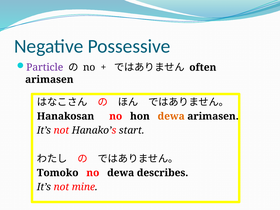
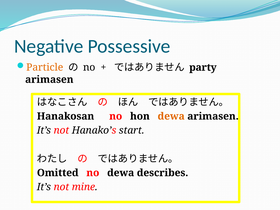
Particle colour: purple -> orange
often: often -> party
Tomoko: Tomoko -> Omitted
